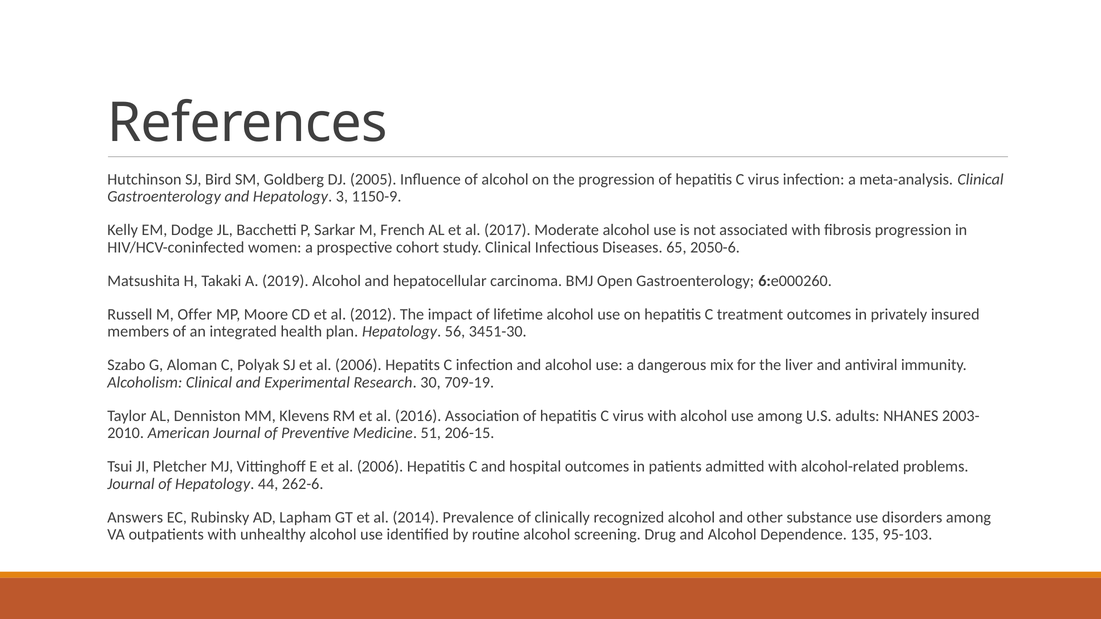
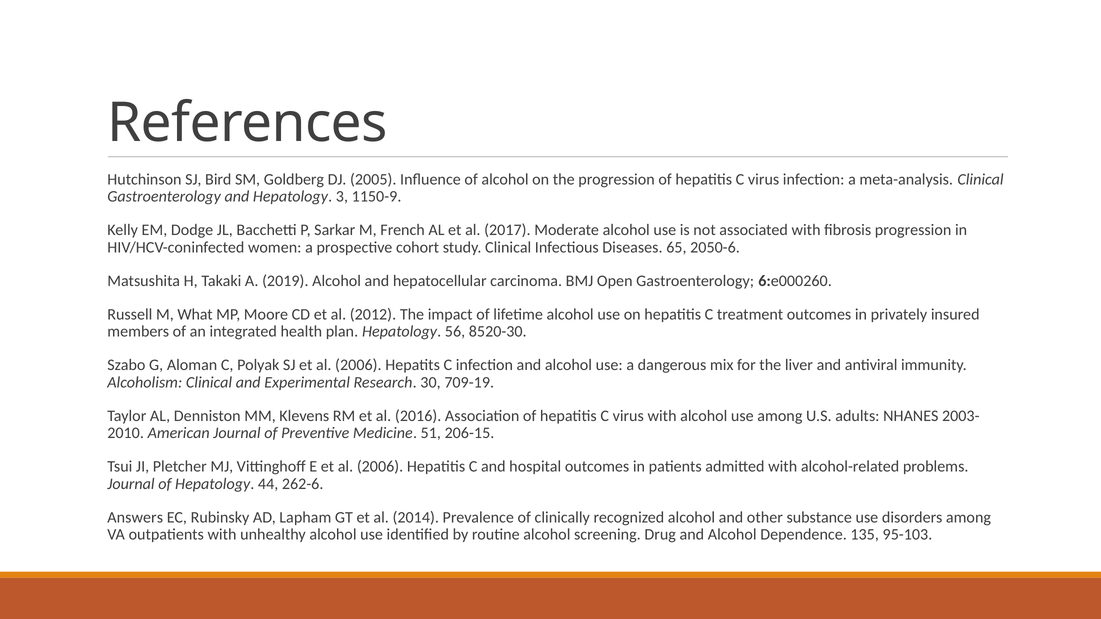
Offer: Offer -> What
3451-30: 3451-30 -> 8520-30
